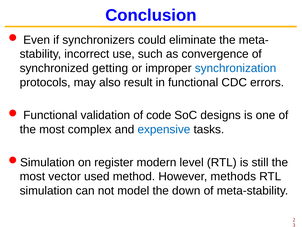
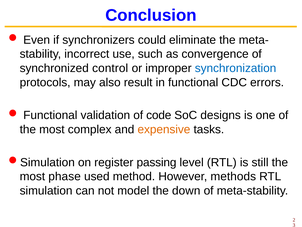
getting: getting -> control
expensive colour: blue -> orange
modern: modern -> passing
vector: vector -> phase
